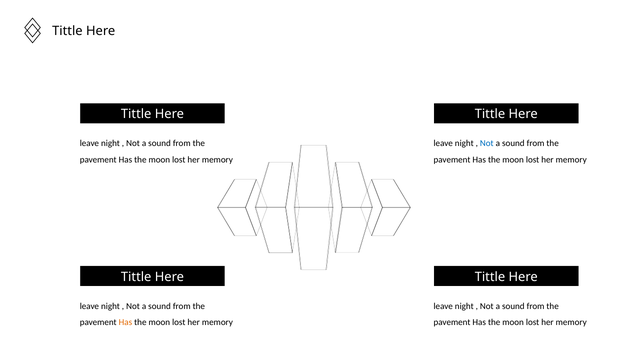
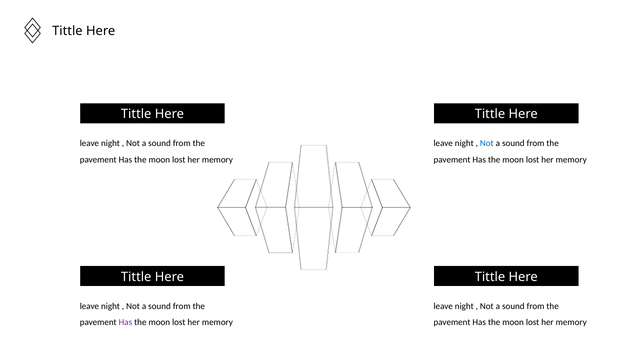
Has at (125, 323) colour: orange -> purple
